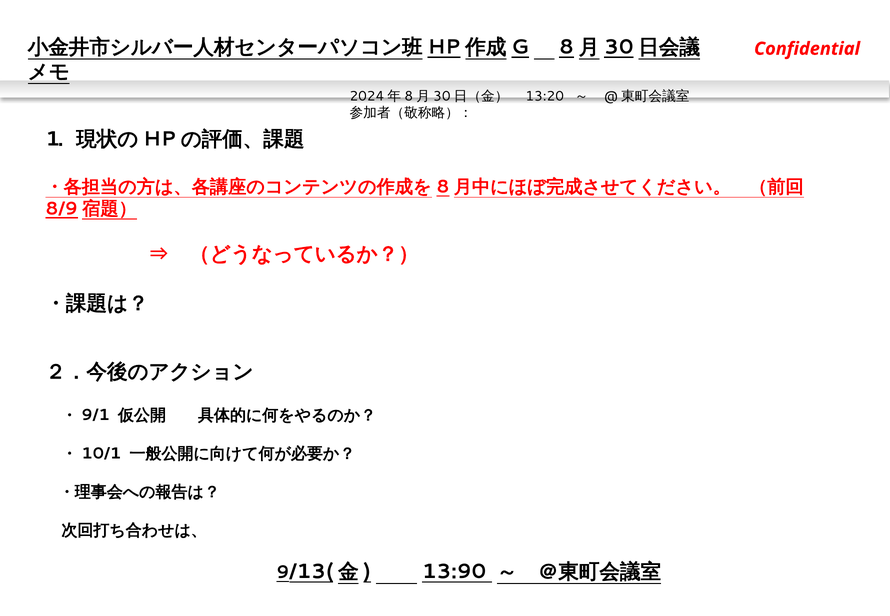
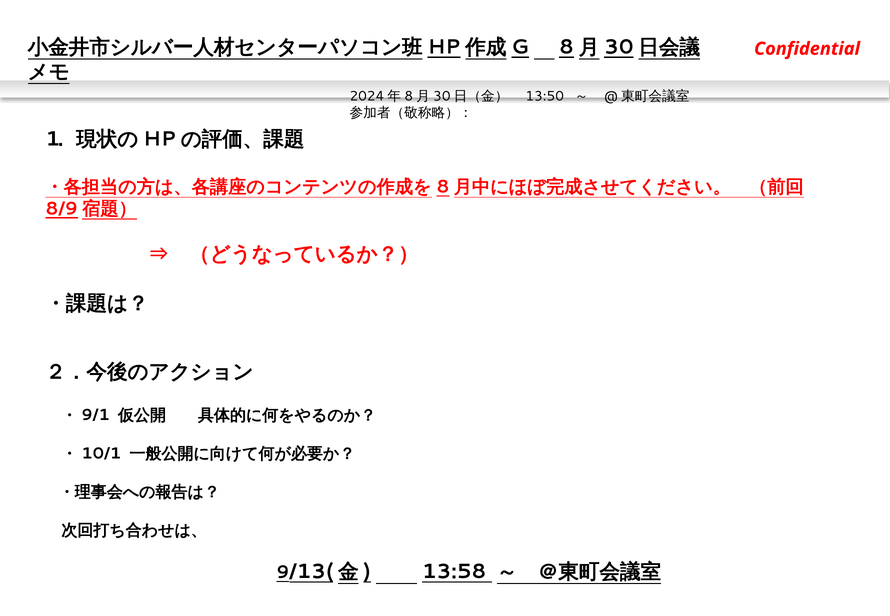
13:20: 13:20 -> 13:50
13:90: 13:90 -> 13:58
